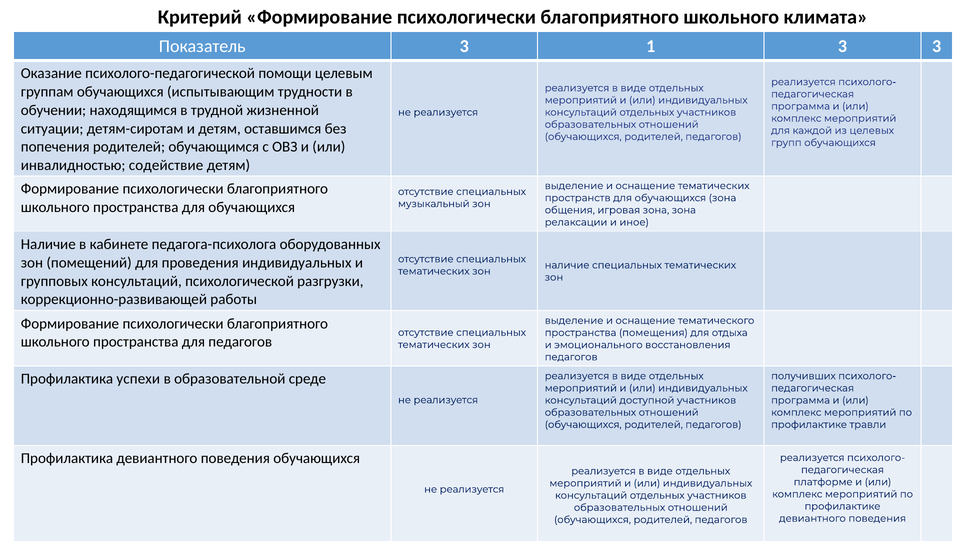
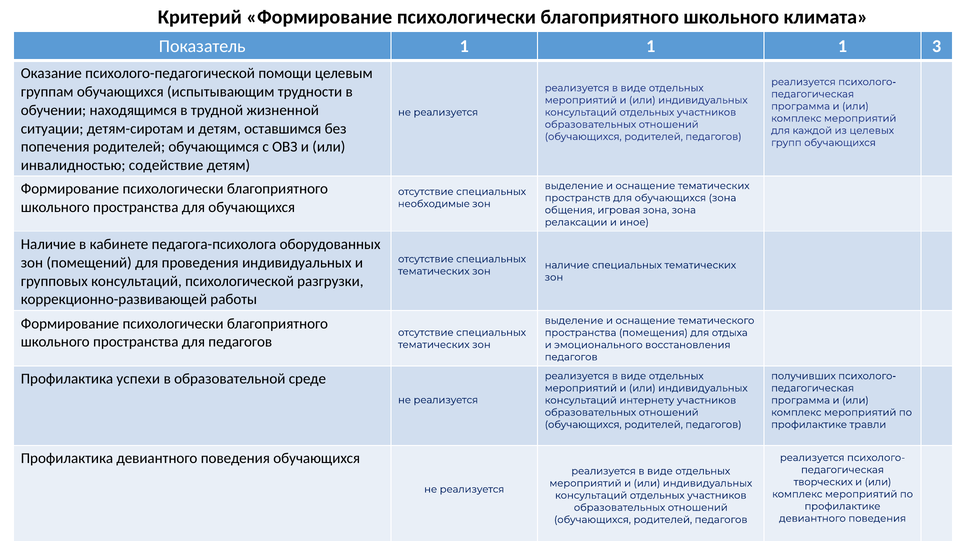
Показатель 3: 3 -> 1
3 at (842, 46): 3 -> 1
музыкальный: музыкальный -> необходимые
доступной: доступной -> интернету
платформе: платформе -> творческих
